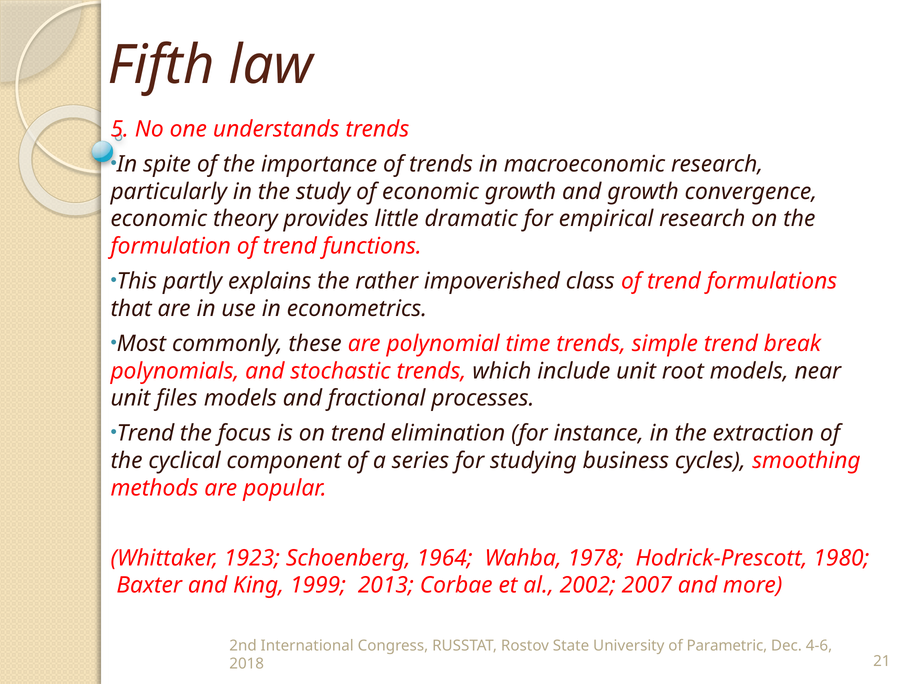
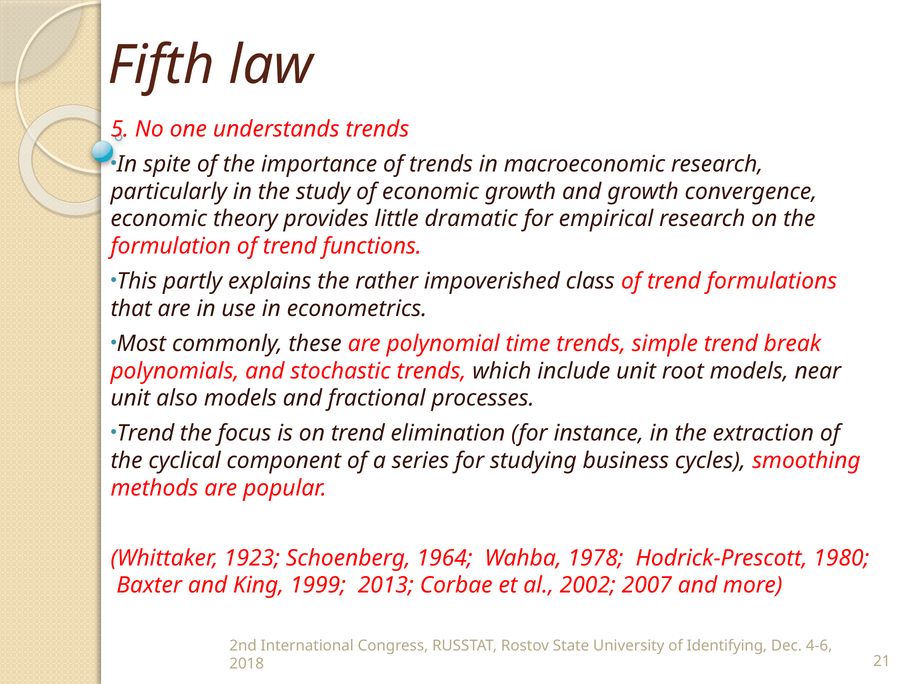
files: files -> also
Parametric: Parametric -> Identifying
